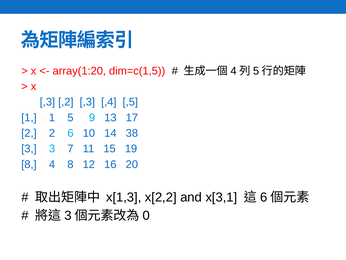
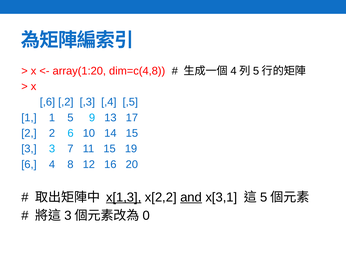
dim=c(1,5: dim=c(1,5 -> dim=c(4,8
,3 at (47, 102): ,3 -> ,6
14 38: 38 -> 15
8 at (29, 164): 8 -> 6
x[1,3 underline: none -> present
and underline: none -> present
6 at (264, 197): 6 -> 5
